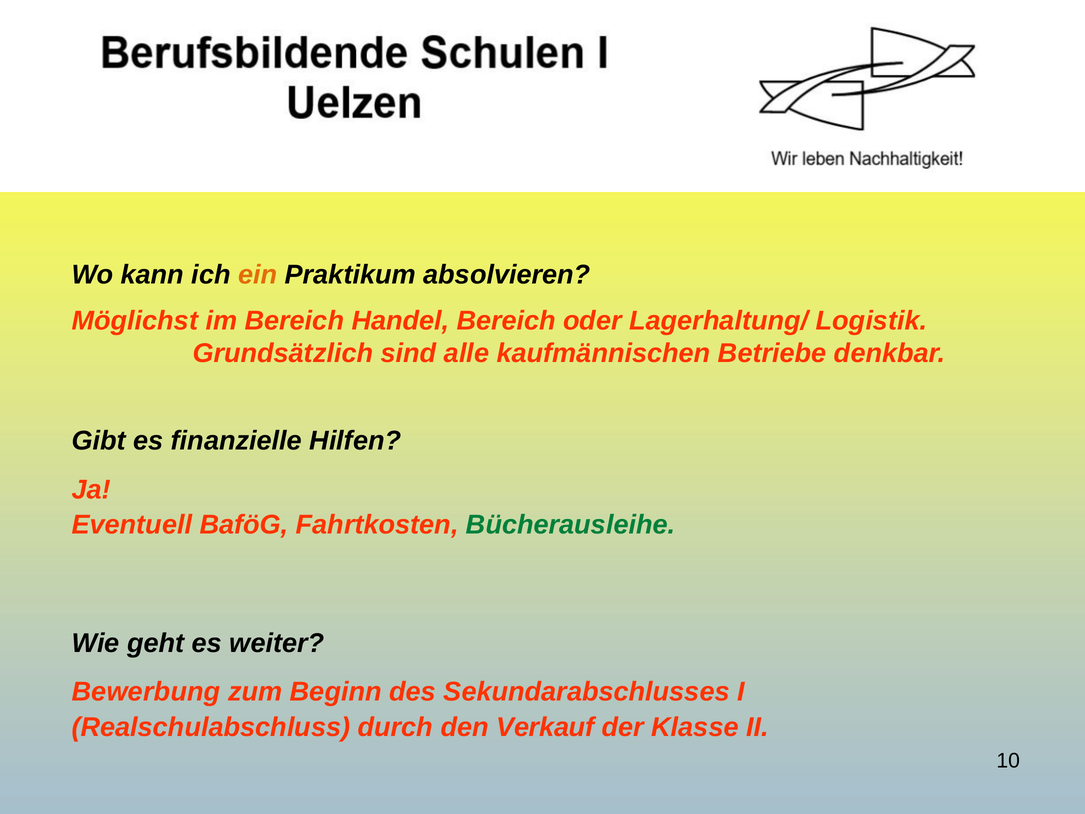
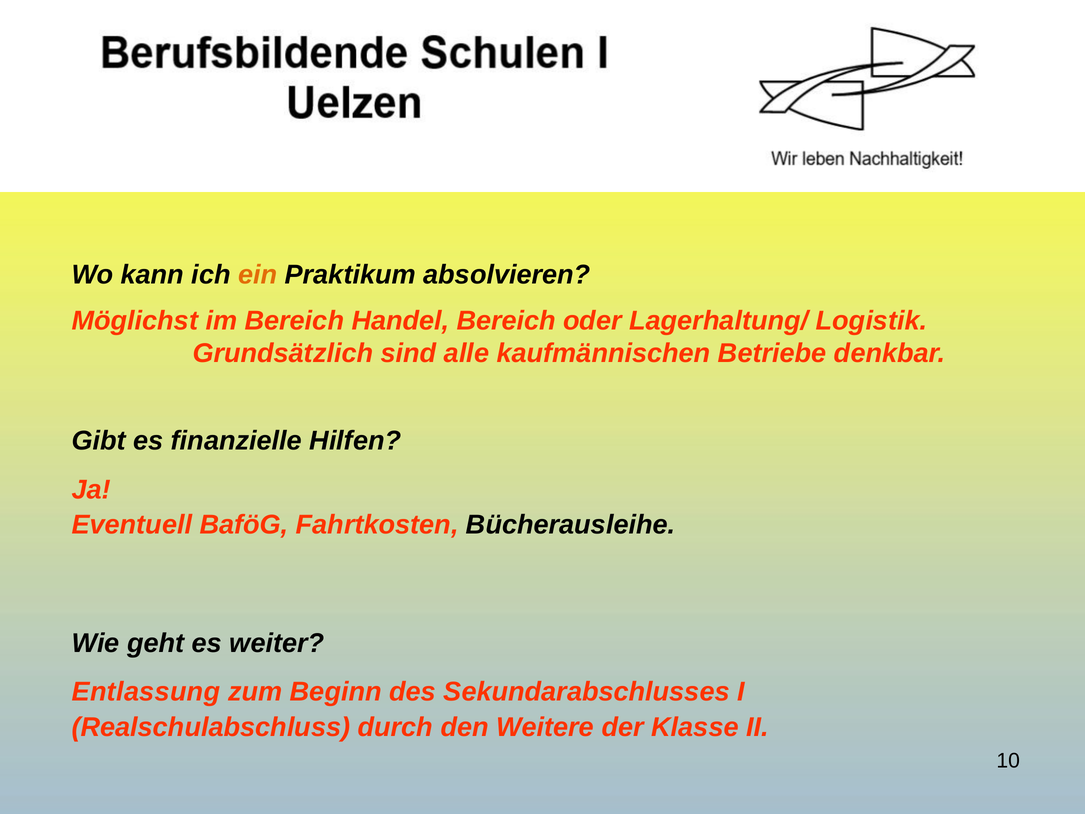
Bücherausleihe colour: green -> black
Bewerbung: Bewerbung -> Entlassung
Verkauf: Verkauf -> Weitere
